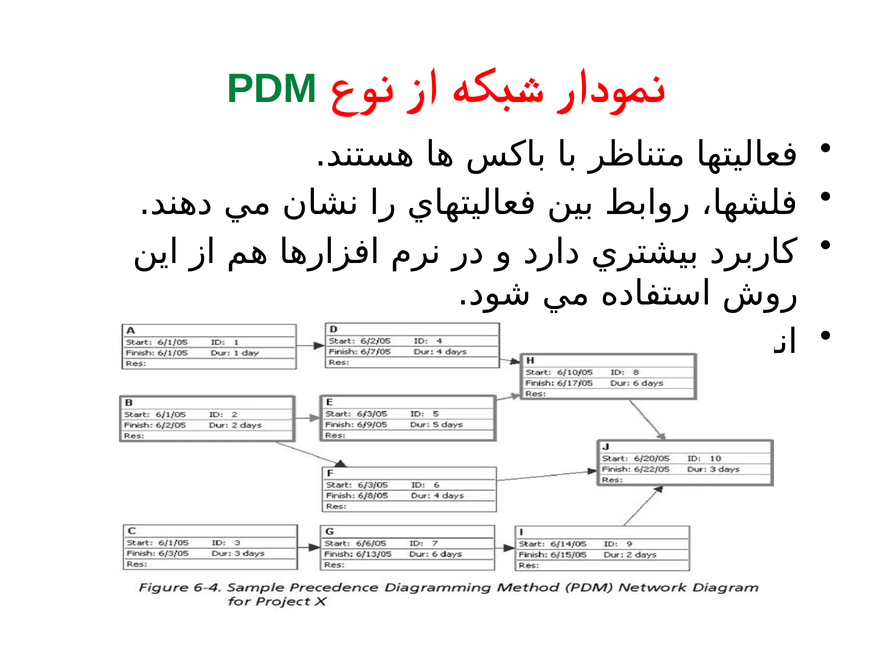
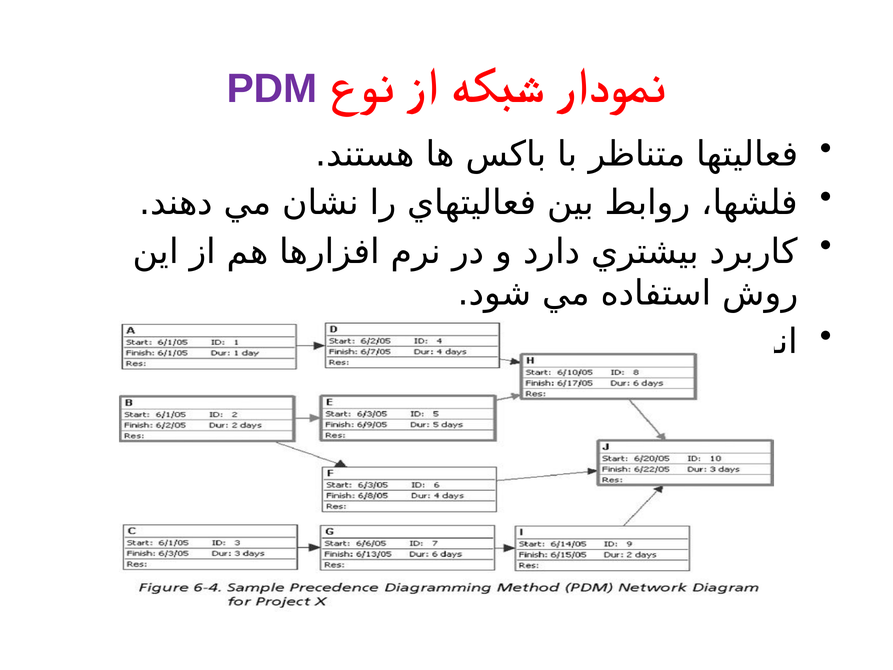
PDM colour: green -> purple
